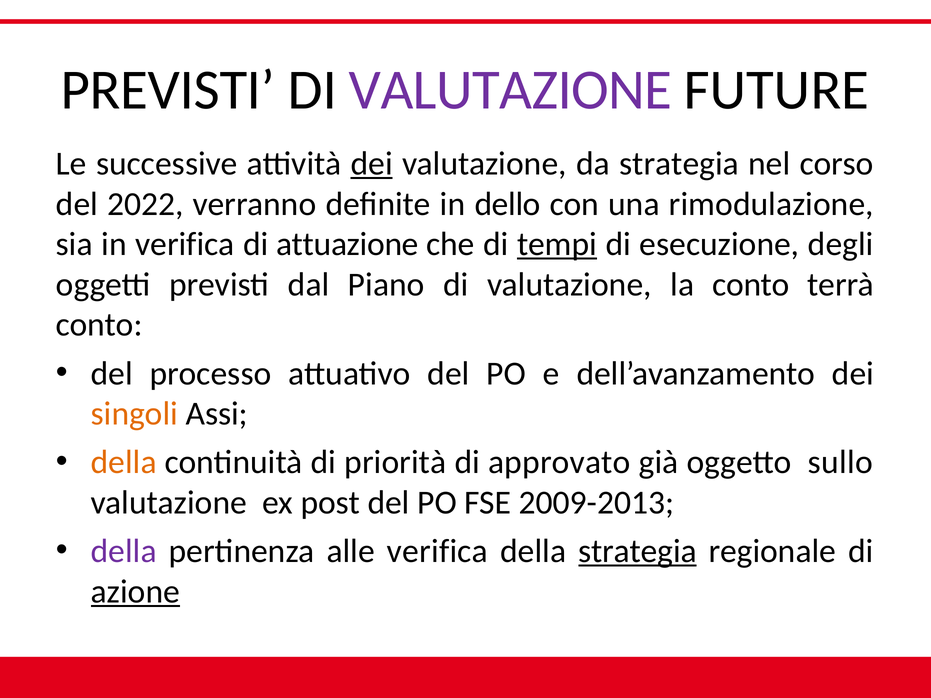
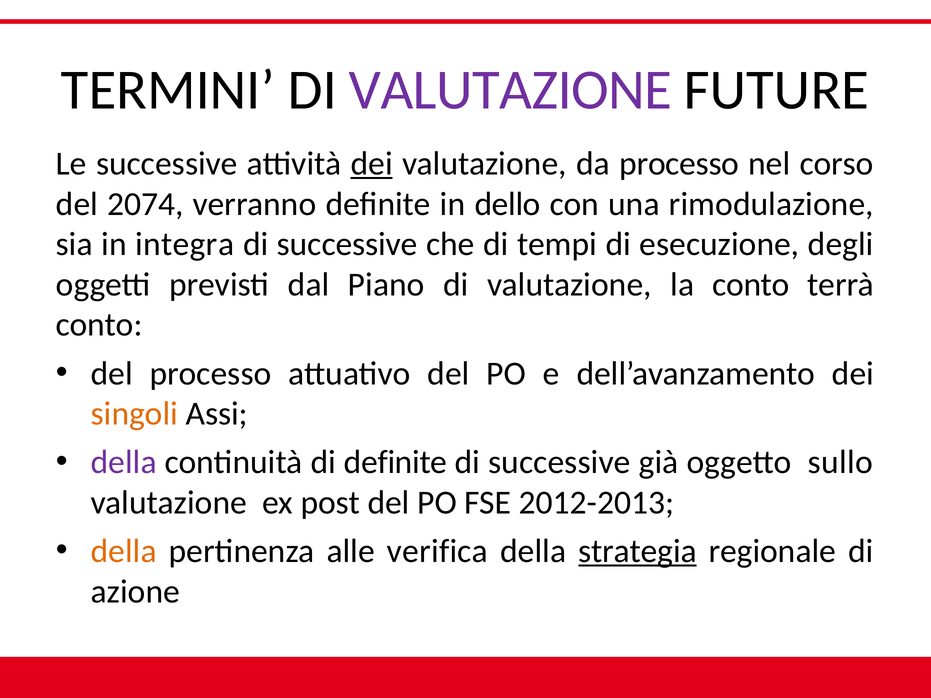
PREVISTI at (168, 90): PREVISTI -> TERMINI
da strategia: strategia -> processo
2022: 2022 -> 2074
in verifica: verifica -> integra
attuazione at (347, 244): attuazione -> successive
tempi underline: present -> none
della at (124, 462) colour: orange -> purple
di priorità: priorità -> definite
approvato at (559, 462): approvato -> successive
2009-2013: 2009-2013 -> 2012-2013
della at (124, 551) colour: purple -> orange
azione underline: present -> none
